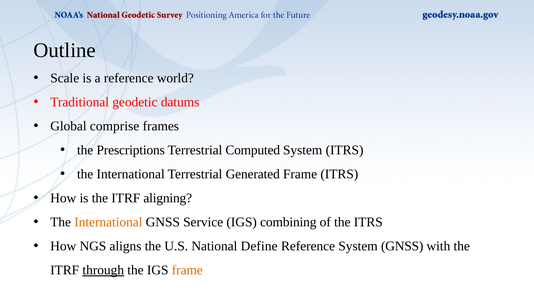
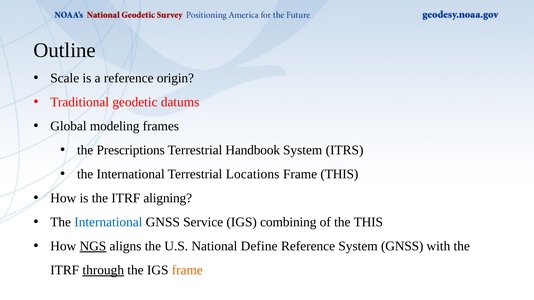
world: world -> origin
comprise: comprise -> modeling
Computed: Computed -> Handbook
Generated: Generated -> Locations
Frame ITRS: ITRS -> THIS
International at (108, 222) colour: orange -> blue
the ITRS: ITRS -> THIS
NGS underline: none -> present
